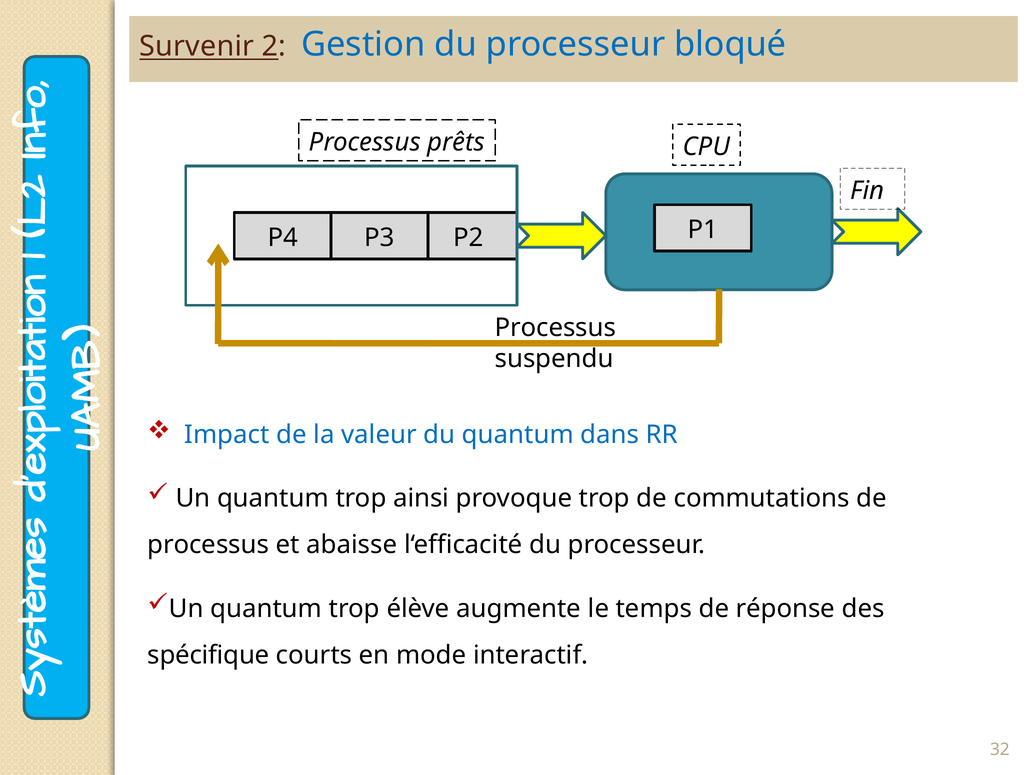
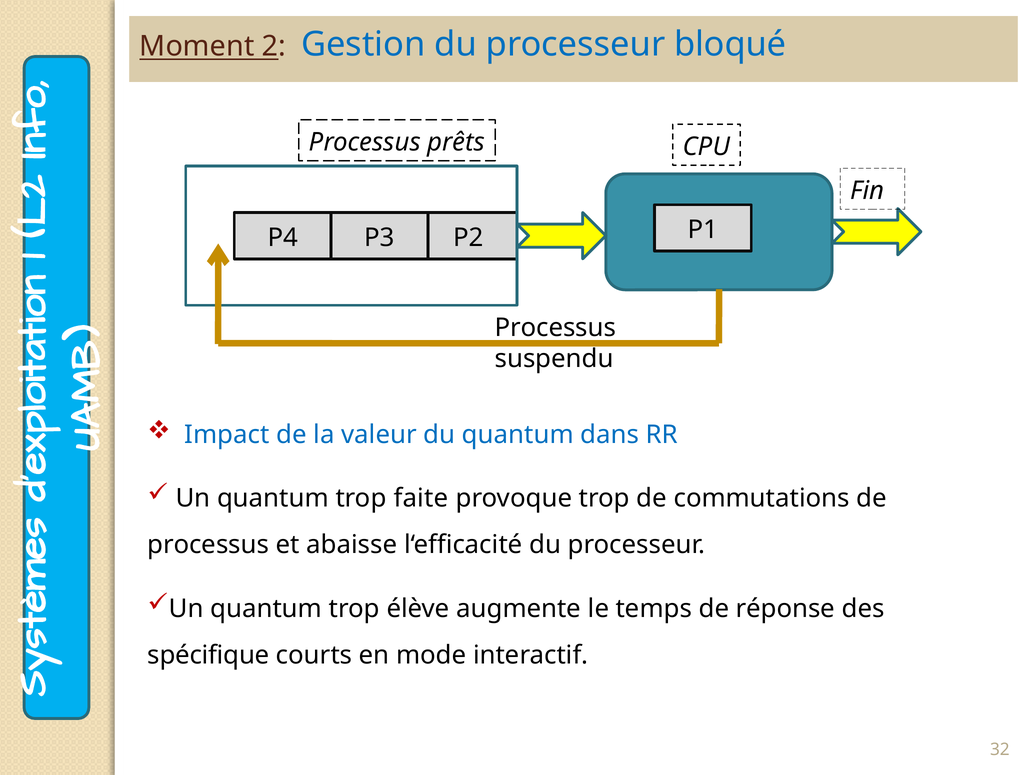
Survenir: Survenir -> Moment
ainsi: ainsi -> faite
